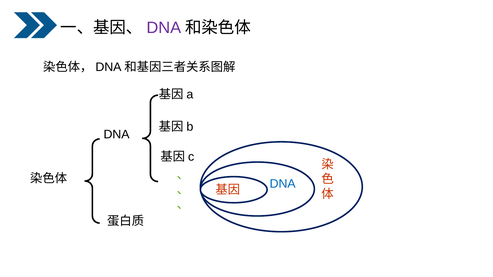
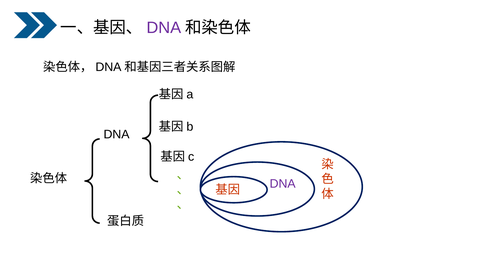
DNA at (283, 184) colour: blue -> purple
